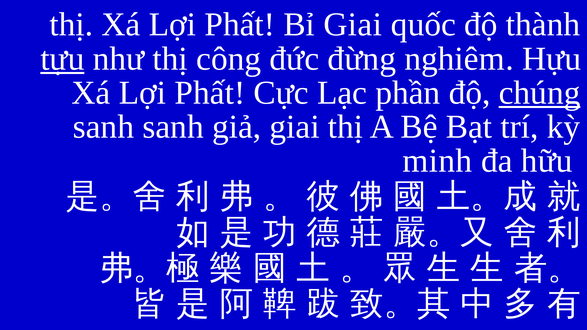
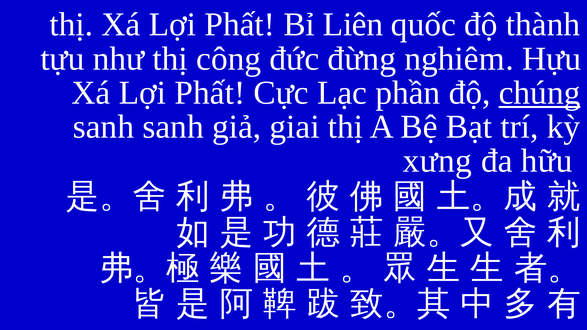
Bỉ Giai: Giai -> Liên
tựu underline: present -> none
minh: minh -> xưng
